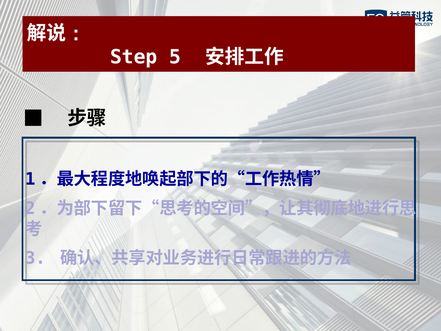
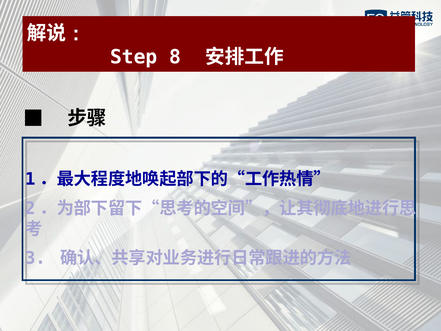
5: 5 -> 8
